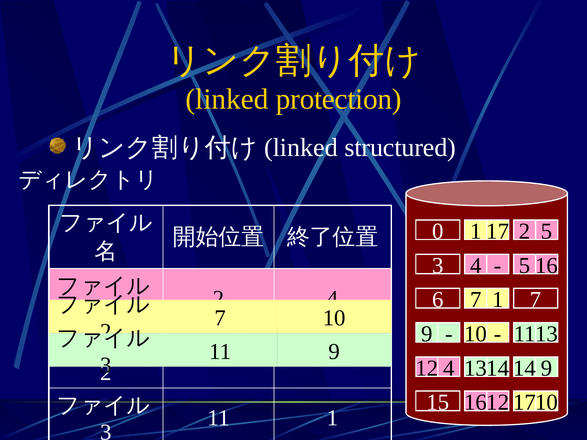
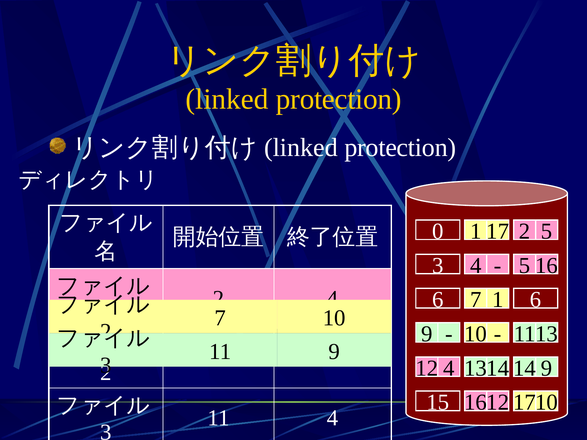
structured at (400, 148): structured -> protection
7 at (536, 300): 7 -> 6
11 1: 1 -> 4
